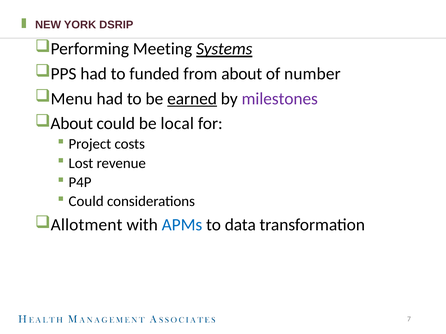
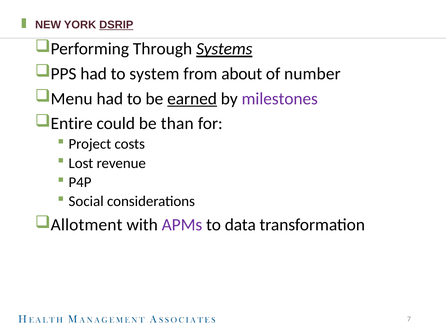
DSRIP underline: none -> present
Meeting: Meeting -> Through
funded: funded -> system
About at (72, 124): About -> Entire
local: local -> than
Could at (86, 202): Could -> Social
APMs colour: blue -> purple
